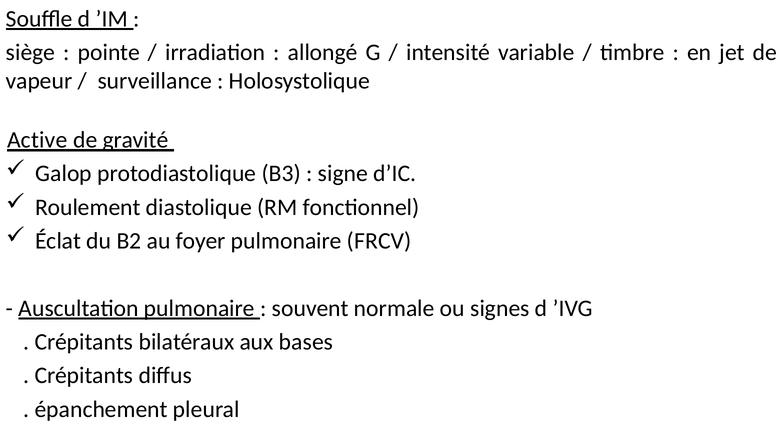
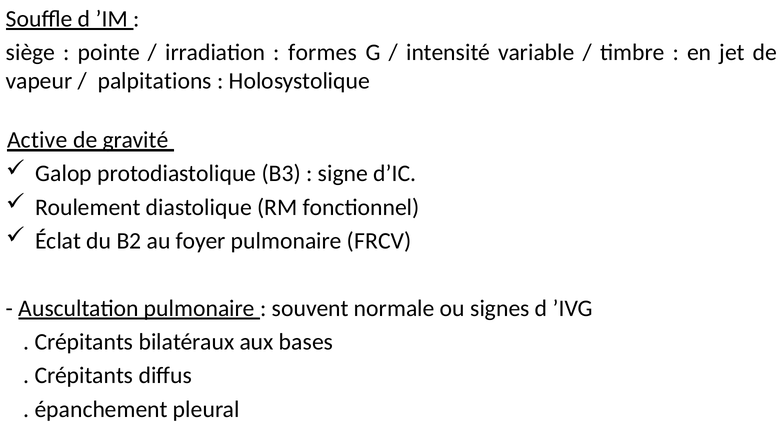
allongé: allongé -> formes
surveillance: surveillance -> palpitations
